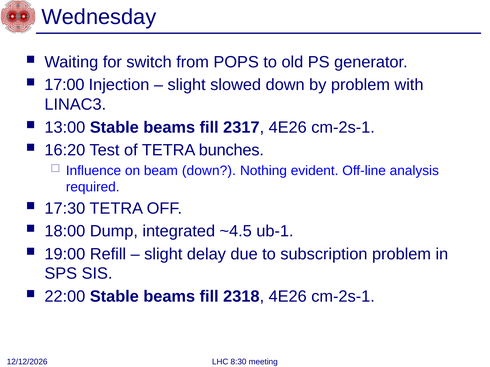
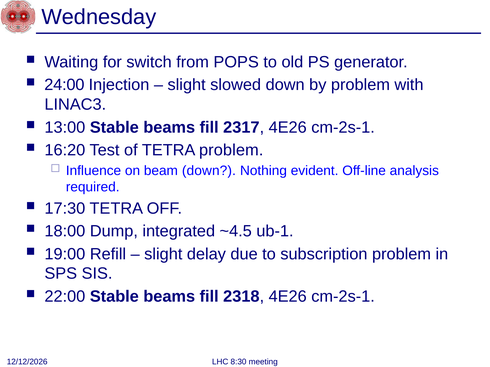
17:00: 17:00 -> 24:00
TETRA bunches: bunches -> problem
